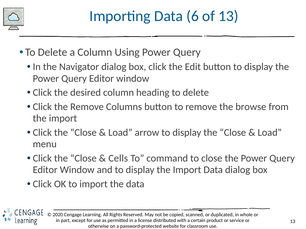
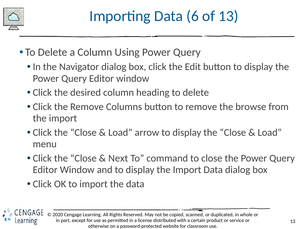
Cells: Cells -> Next
